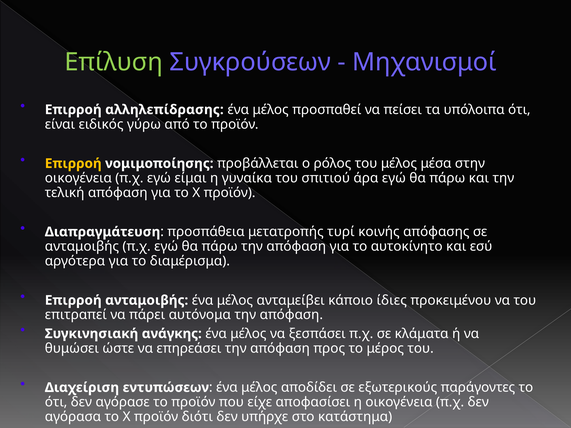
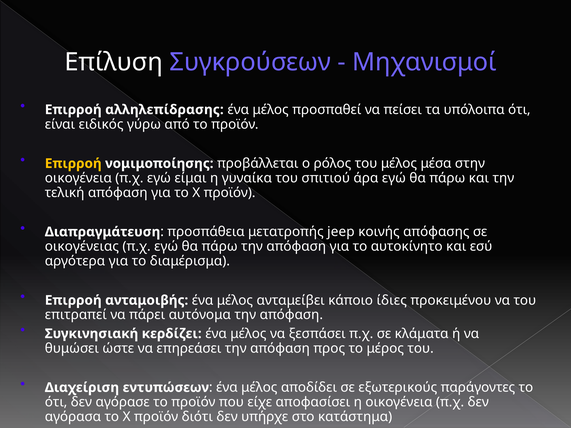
Επίλυση colour: light green -> white
τυρί: τυρί -> jeep
ανταμοιβής at (82, 247): ανταμοιβής -> οικογένειας
ανάγκης: ανάγκης -> κερδίζει
